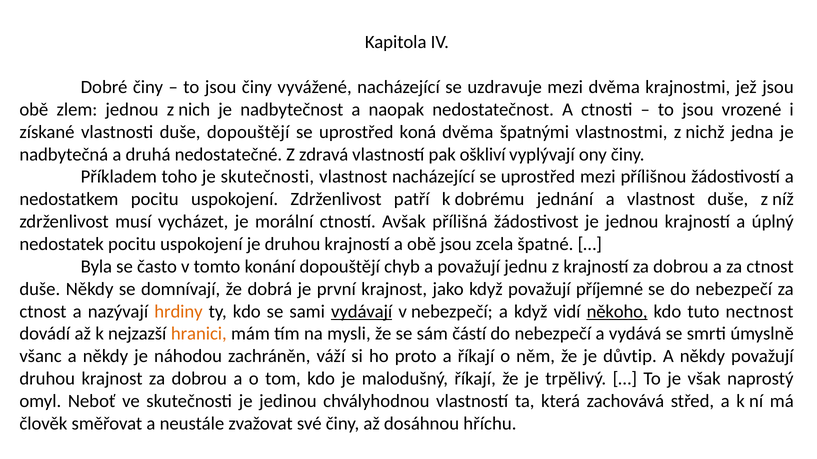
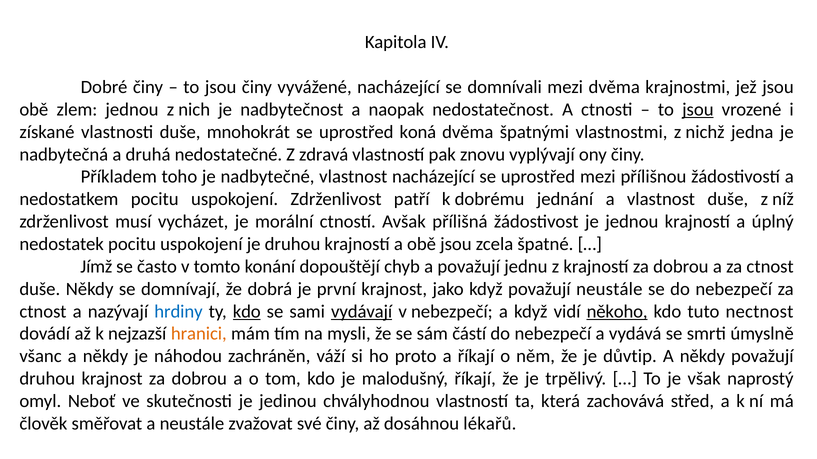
uzdravuje: uzdravuje -> domnívali
jsou at (698, 110) underline: none -> present
duše dopouštějí: dopouštějí -> mnohokrát
oškliví: oškliví -> znovu
je skutečnosti: skutečnosti -> nadbytečné
Byla: Byla -> Jímž
považují příjemné: příjemné -> neustále
hrdiny colour: orange -> blue
kdo at (247, 312) underline: none -> present
hříchu: hříchu -> lékařů
